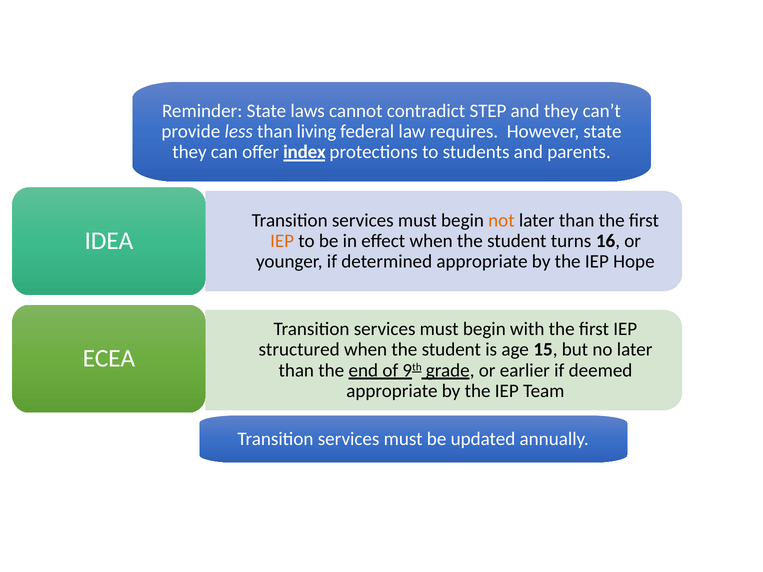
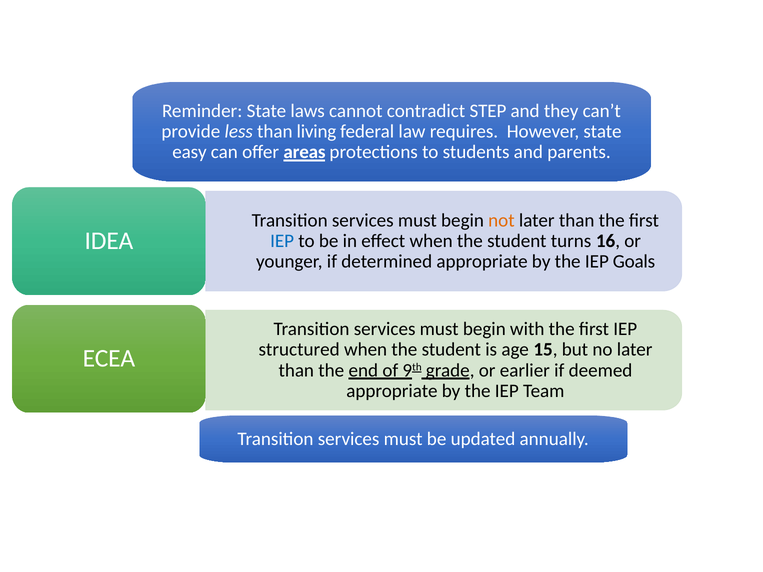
they at (189, 152): they -> easy
index: index -> areas
IEP at (282, 241) colour: orange -> blue
Hope: Hope -> Goals
